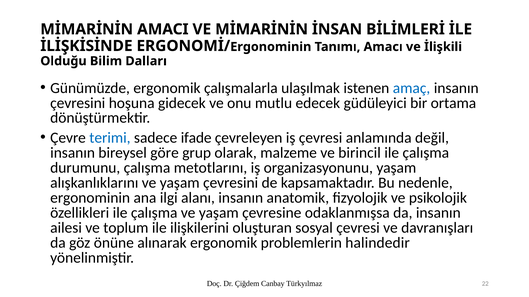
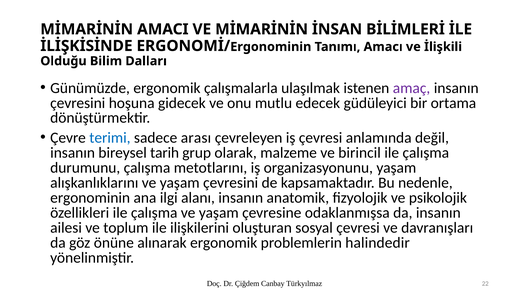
amaç colour: blue -> purple
ifade: ifade -> arası
göre: göre -> tarih
